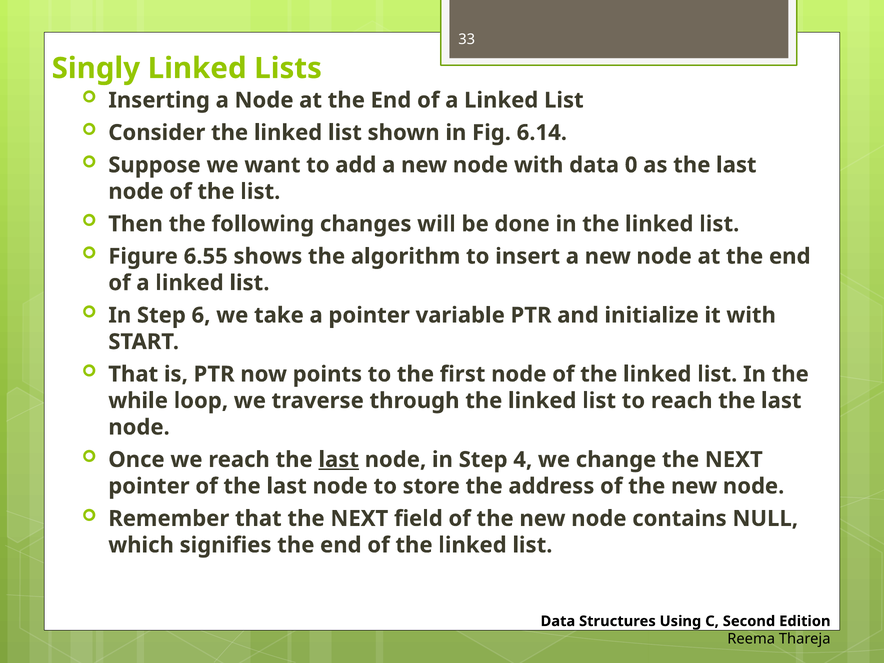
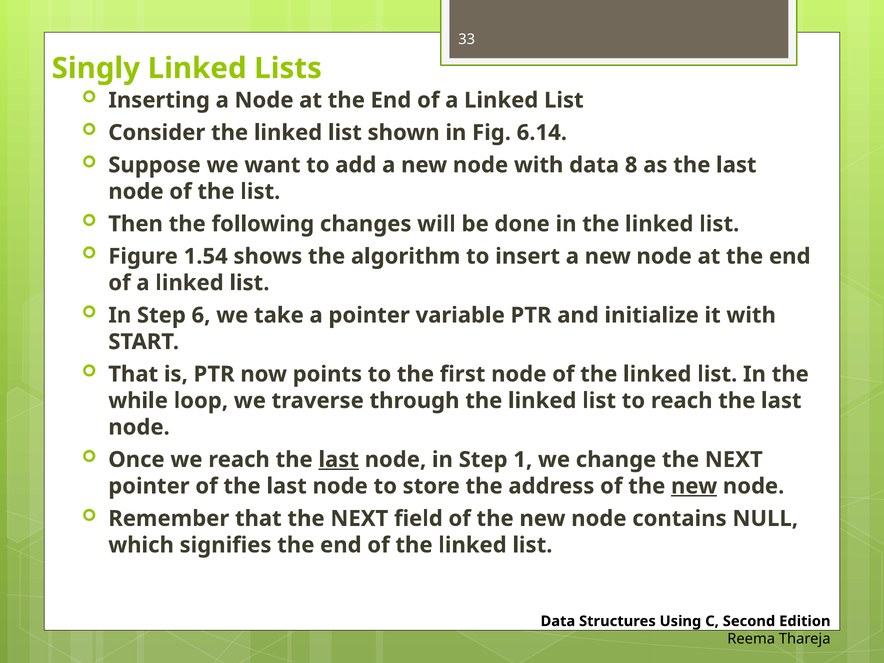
0: 0 -> 8
6.55: 6.55 -> 1.54
4: 4 -> 1
new at (694, 486) underline: none -> present
